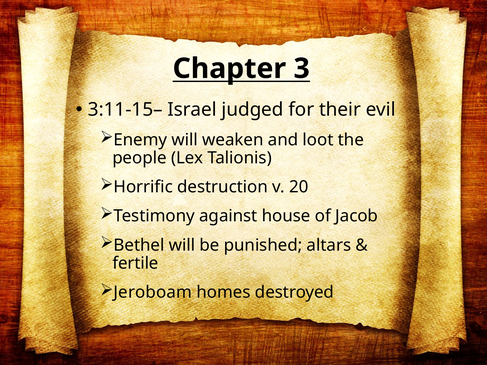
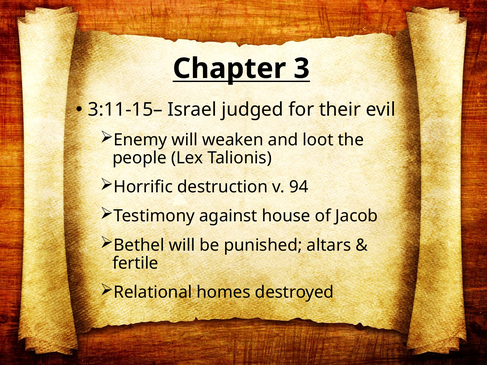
20: 20 -> 94
Jeroboam: Jeroboam -> Relational
